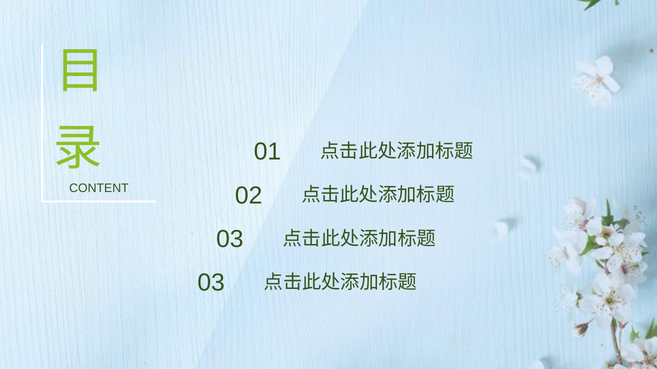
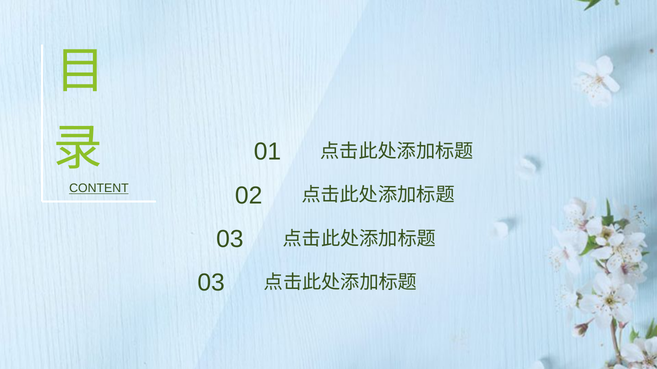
CONTENT underline: none -> present
